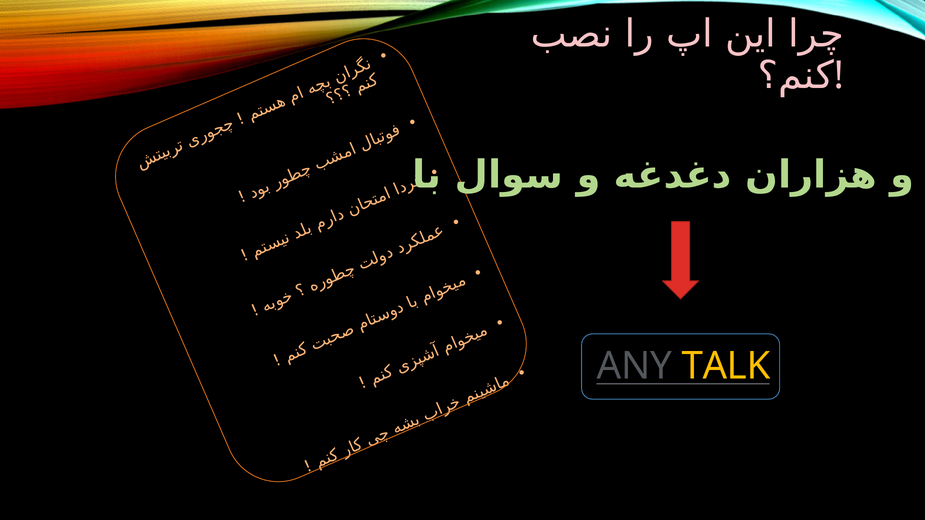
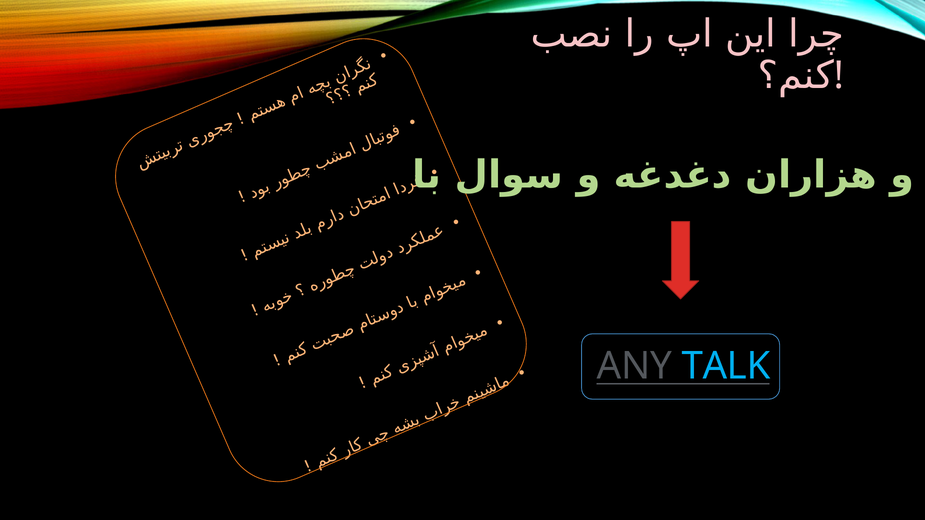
TALK colour: yellow -> light blue
